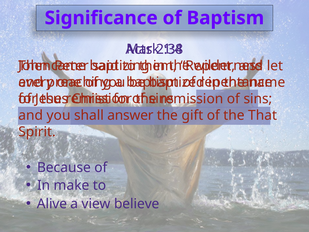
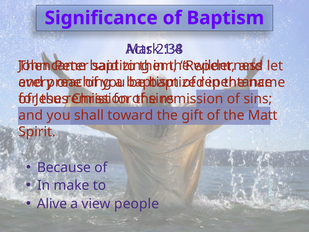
answer: answer -> toward
That: That -> Matt
believe: believe -> people
